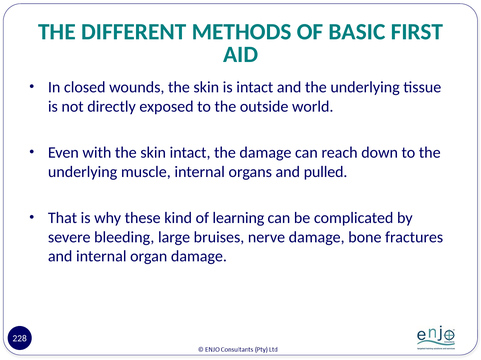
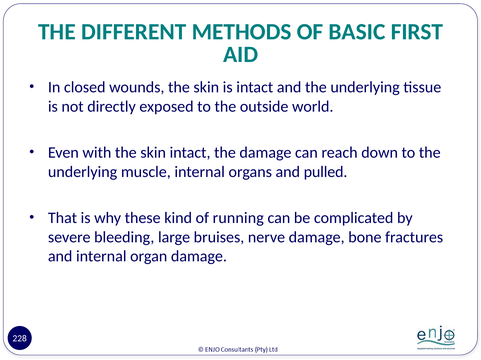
learning: learning -> running
